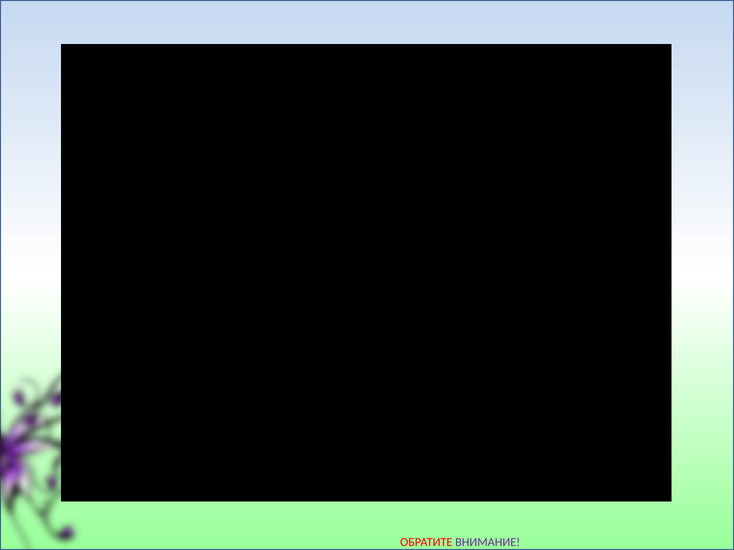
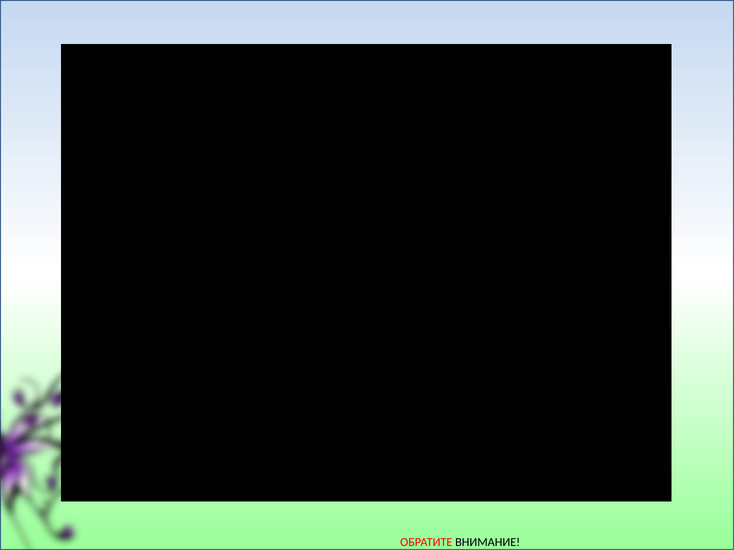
ВНИМАНИЕ colour: purple -> black
